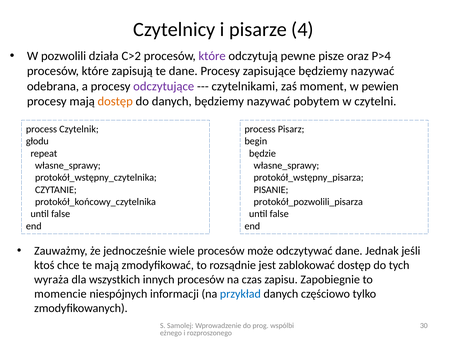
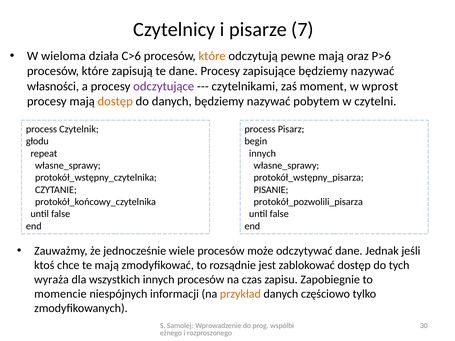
4: 4 -> 7
pozwolili: pozwolili -> wieloma
C>2: C>2 -> C>6
które at (212, 56) colour: purple -> orange
pewne pisze: pisze -> mają
P>4: P>4 -> P>6
odebrana: odebrana -> własności
pewien: pewien -> wprost
będzie at (262, 154): będzie -> innych
przykład colour: blue -> orange
